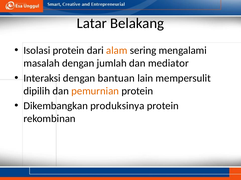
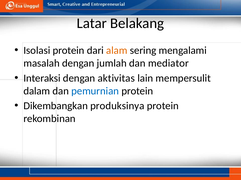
bantuan: bantuan -> aktivitas
dipilih: dipilih -> dalam
pemurnian colour: orange -> blue
